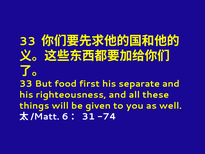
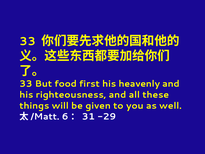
separate: separate -> heavenly
-74: -74 -> -29
